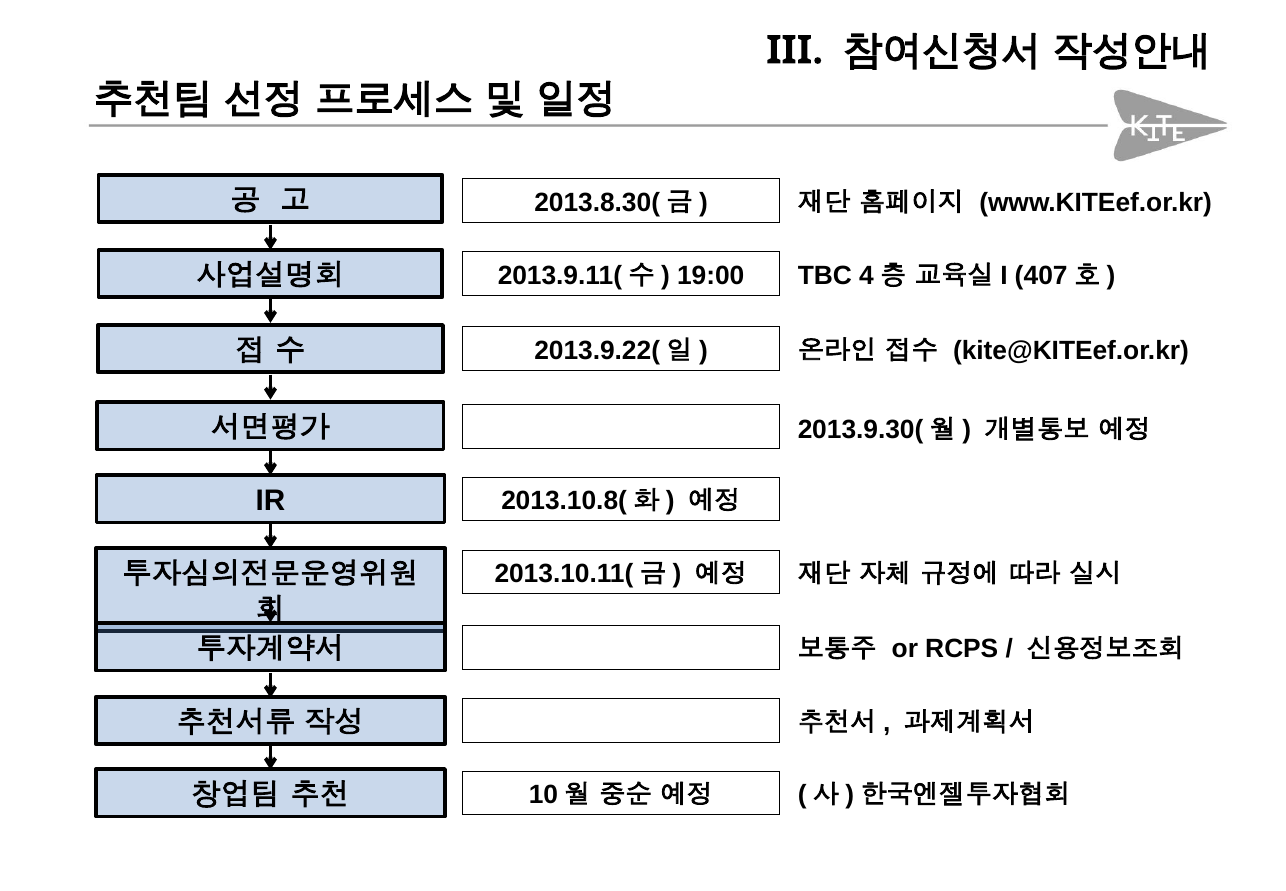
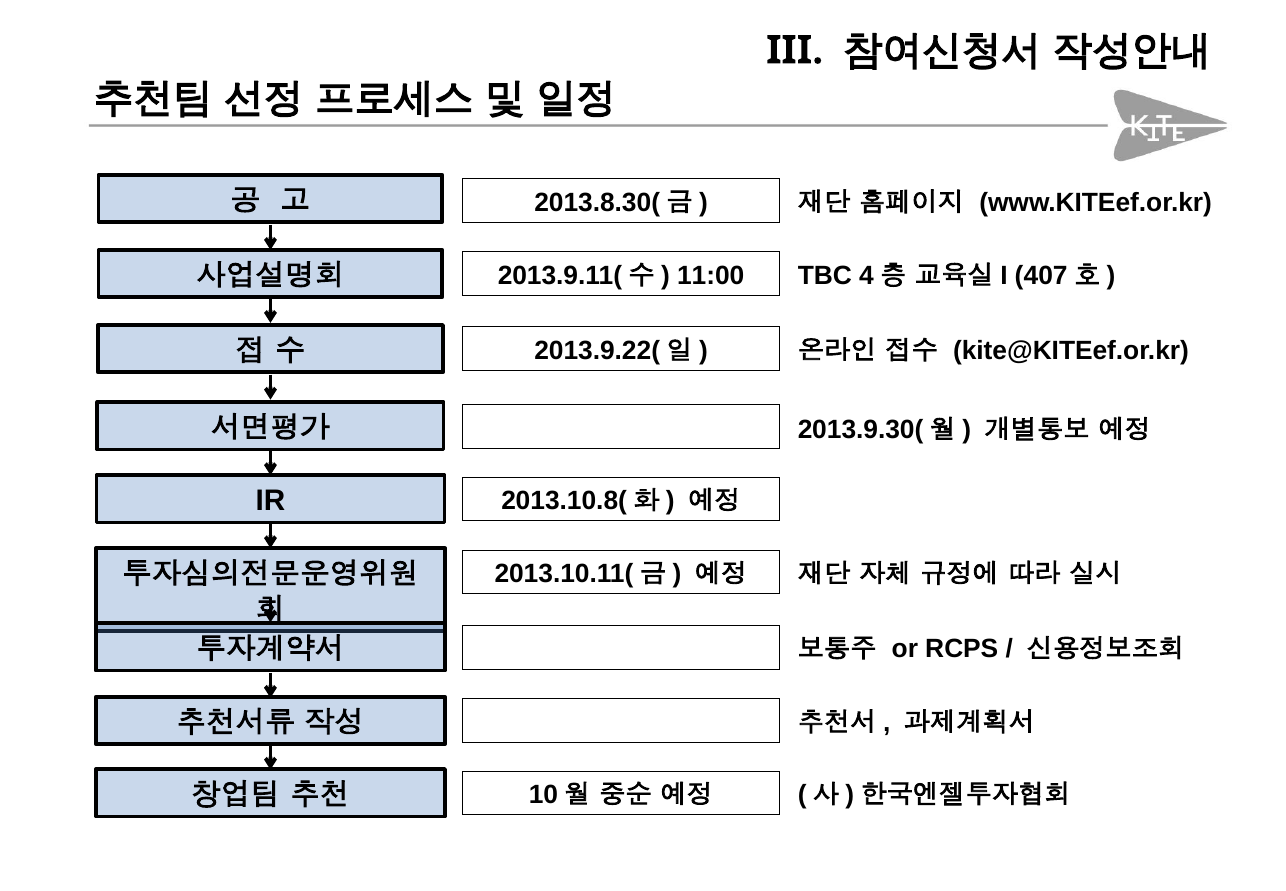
19:00: 19:00 -> 11:00
